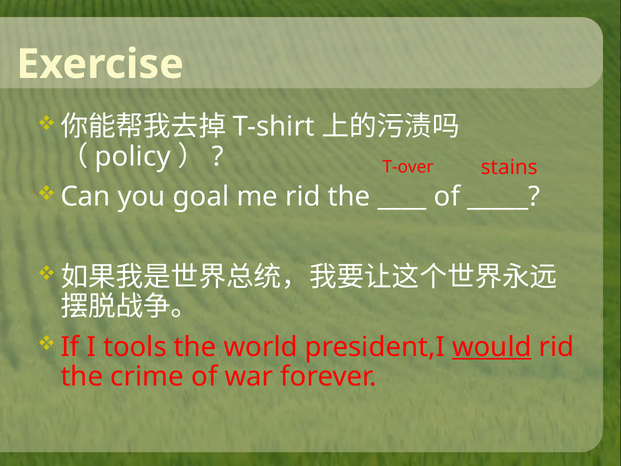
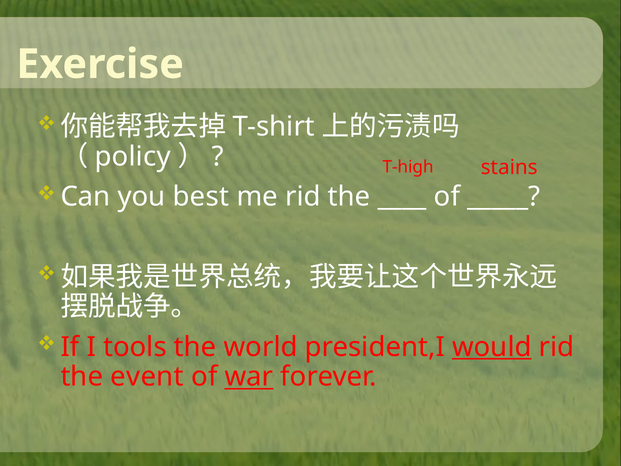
T-over: T-over -> T-high
goal: goal -> best
crime: crime -> event
war underline: none -> present
